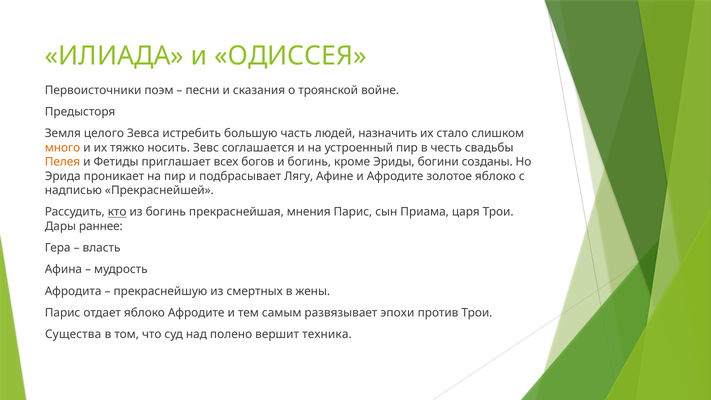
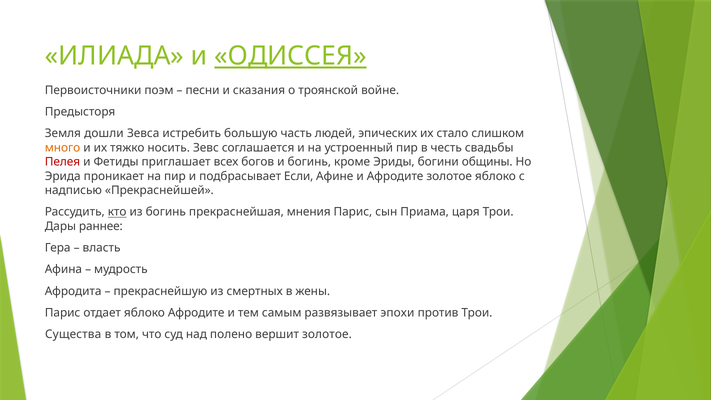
ОДИССЕЯ underline: none -> present
целого: целого -> дошли
назначить: назначить -> эпических
Пелея colour: orange -> red
созданы: созданы -> общины
Лягу: Лягу -> Если
вершит техника: техника -> золотое
